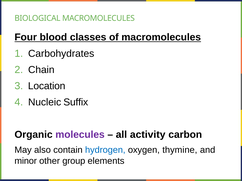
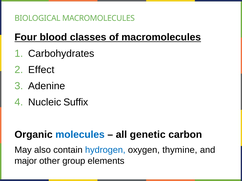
Chain: Chain -> Effect
Location: Location -> Adenine
molecules colour: purple -> blue
activity: activity -> genetic
minor: minor -> major
